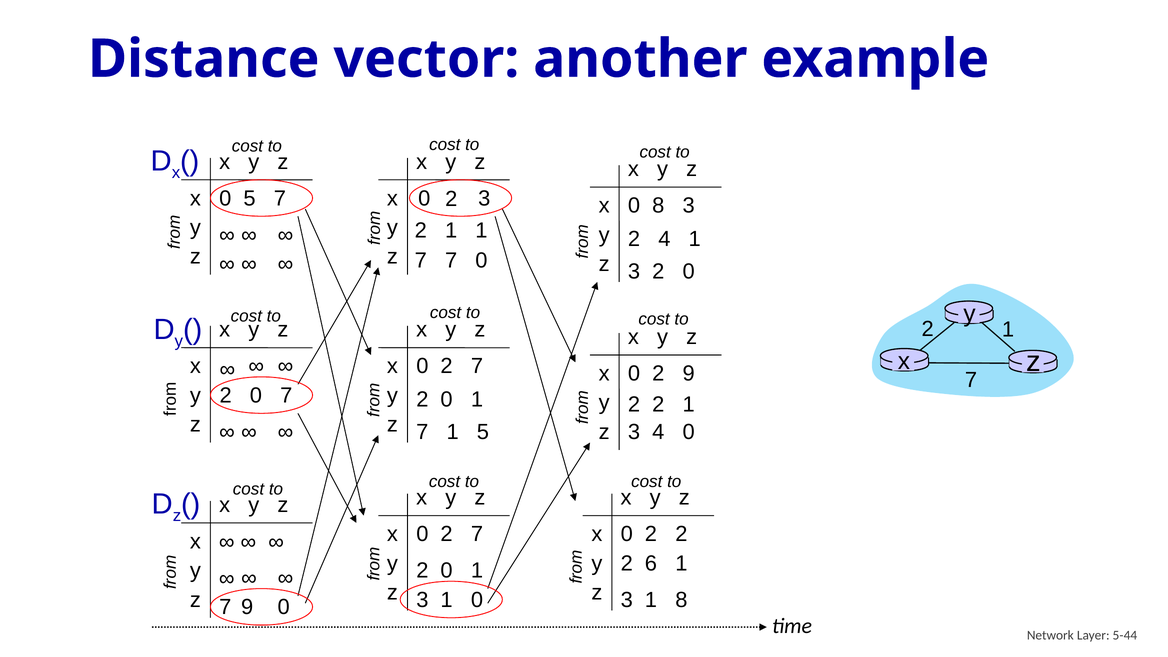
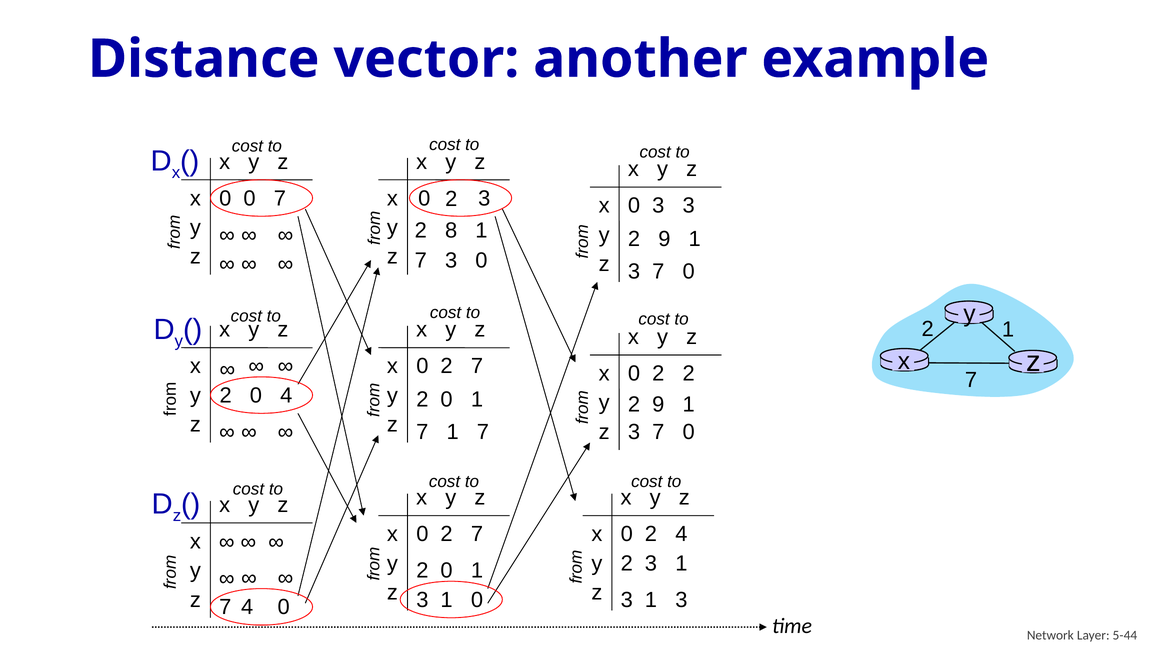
0 5: 5 -> 0
8 at (658, 206): 8 -> 3
1 at (451, 230): 1 -> 8
4 at (664, 239): 4 -> 9
7 7: 7 -> 3
2 at (658, 271): 2 -> 7
2 9: 9 -> 2
0 7: 7 -> 4
2 at (658, 405): 2 -> 9
7 1 5: 5 -> 7
4 at (658, 432): 4 -> 7
2 at (681, 534): 2 -> 4
2 6: 6 -> 3
8 at (681, 600): 8 -> 3
7 9: 9 -> 4
